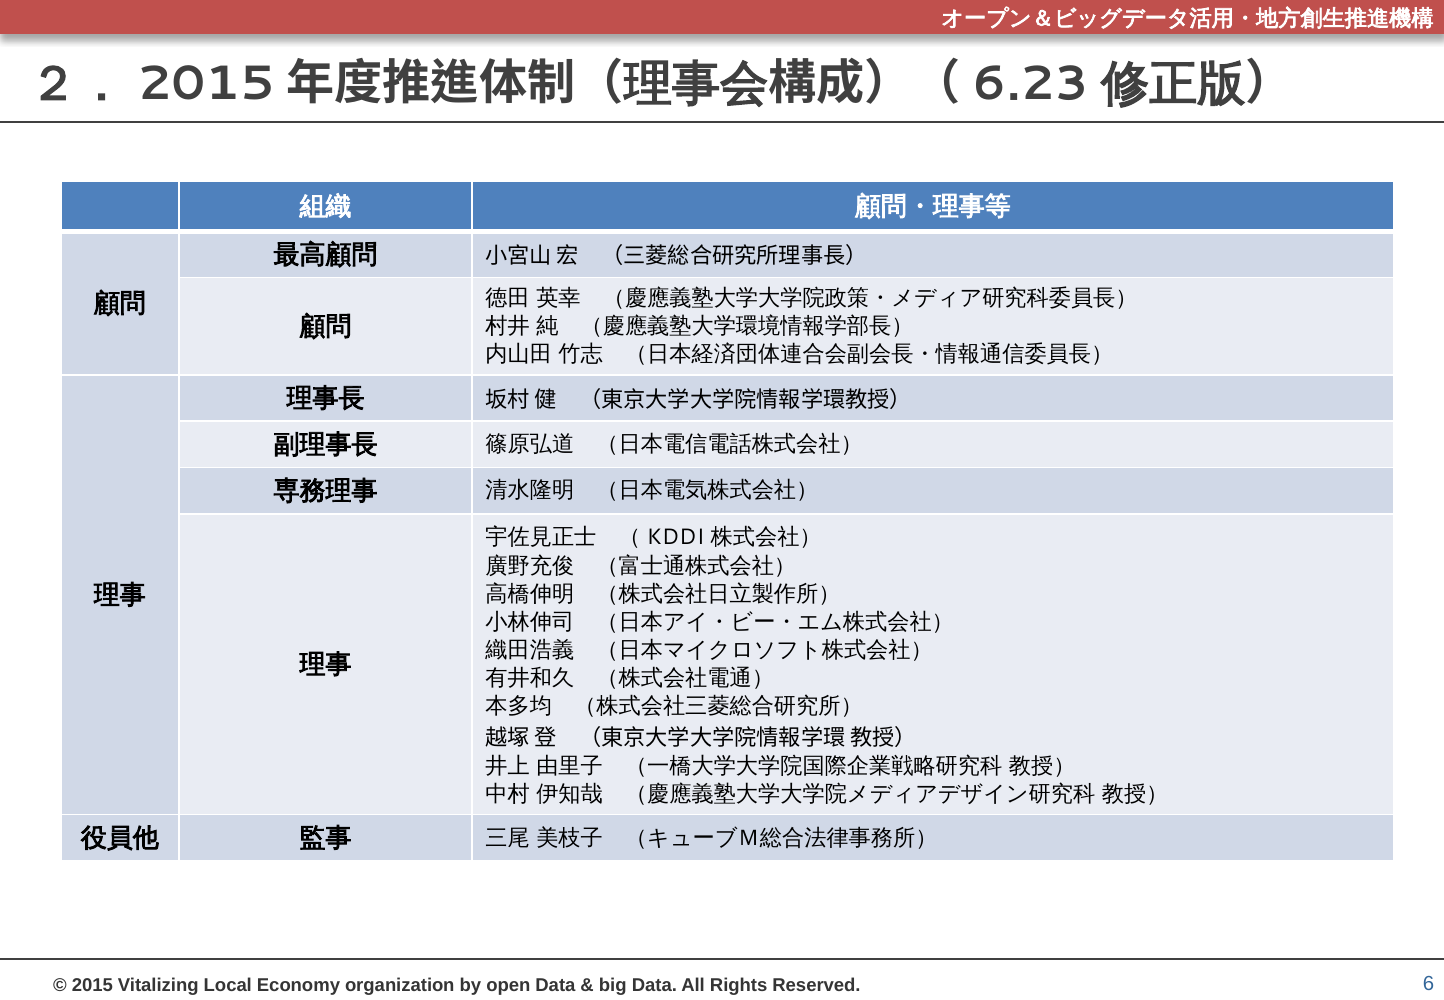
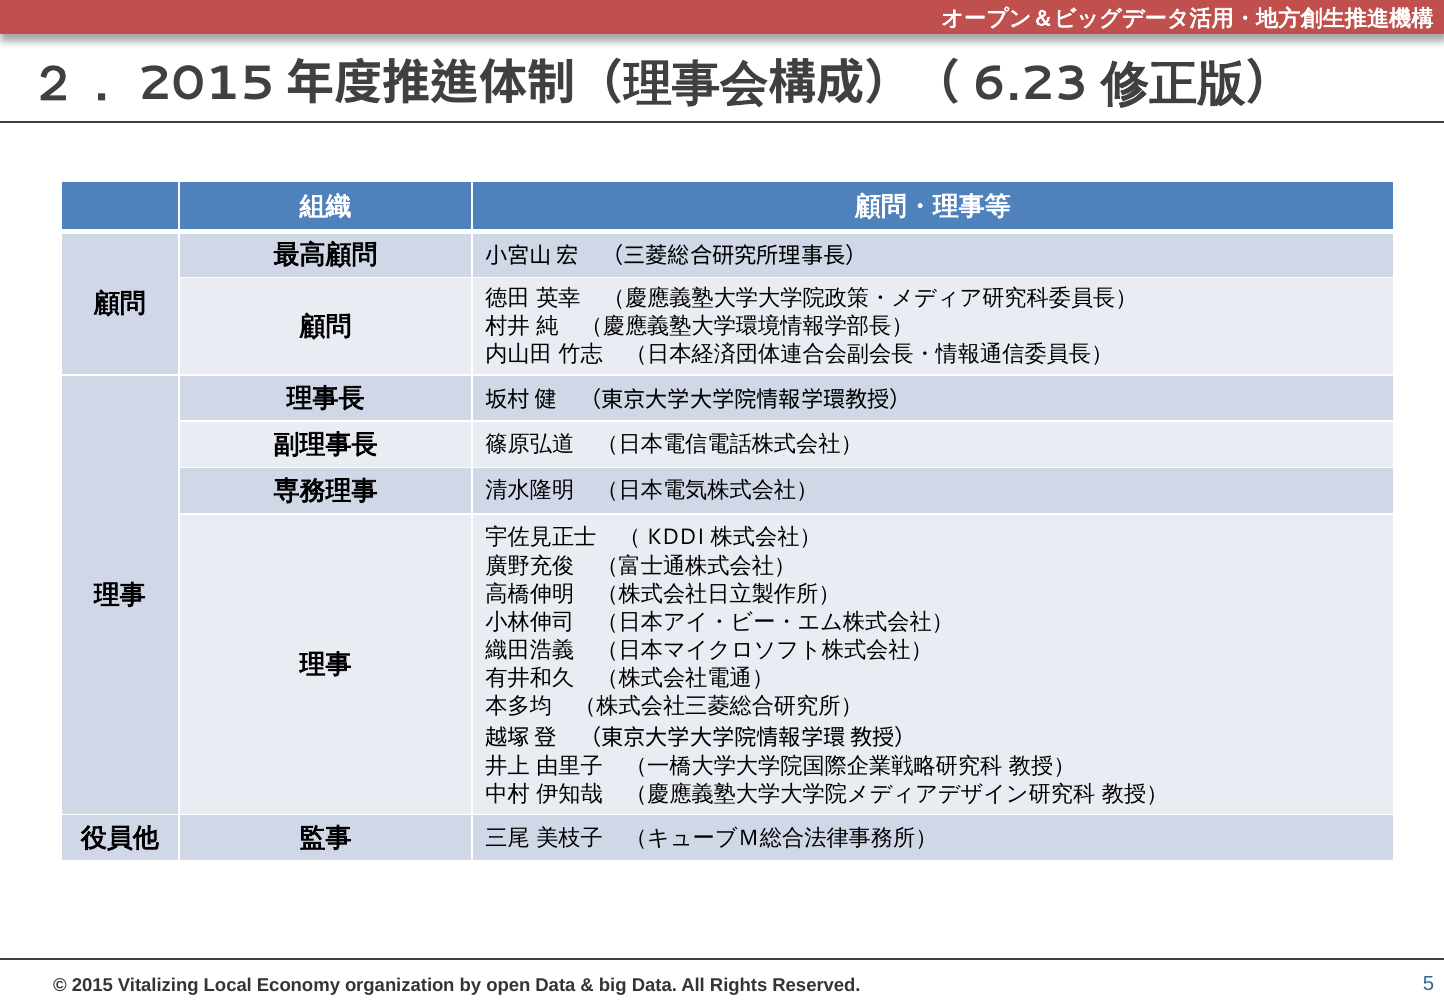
6: 6 -> 5
